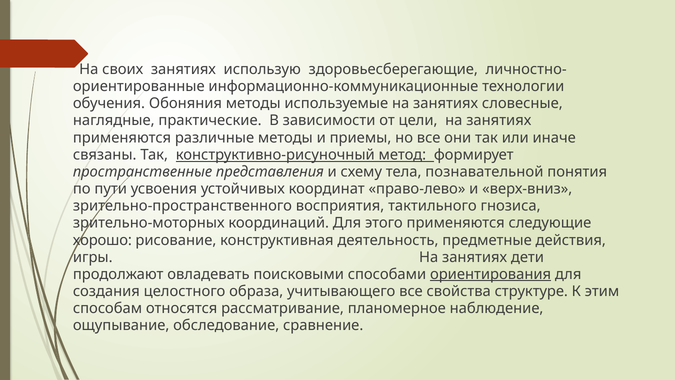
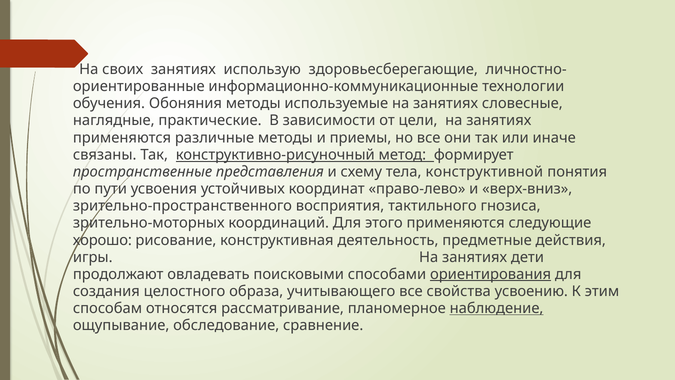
познавательной: познавательной -> конструктивной
структуре: структуре -> усвоению
наблюдение underline: none -> present
